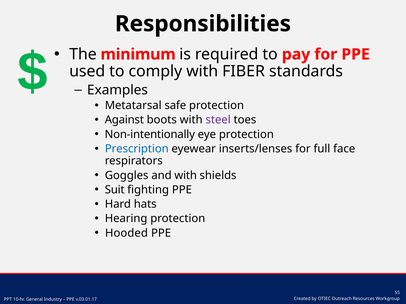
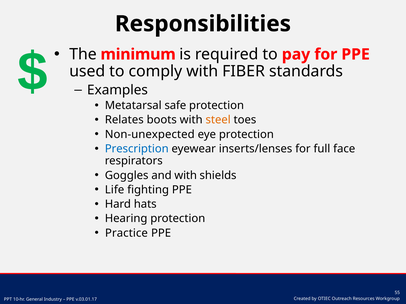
Against: Against -> Relates
steel colour: purple -> orange
Non-intentionally: Non-intentionally -> Non-unexpected
Suit: Suit -> Life
Hooded: Hooded -> Practice
